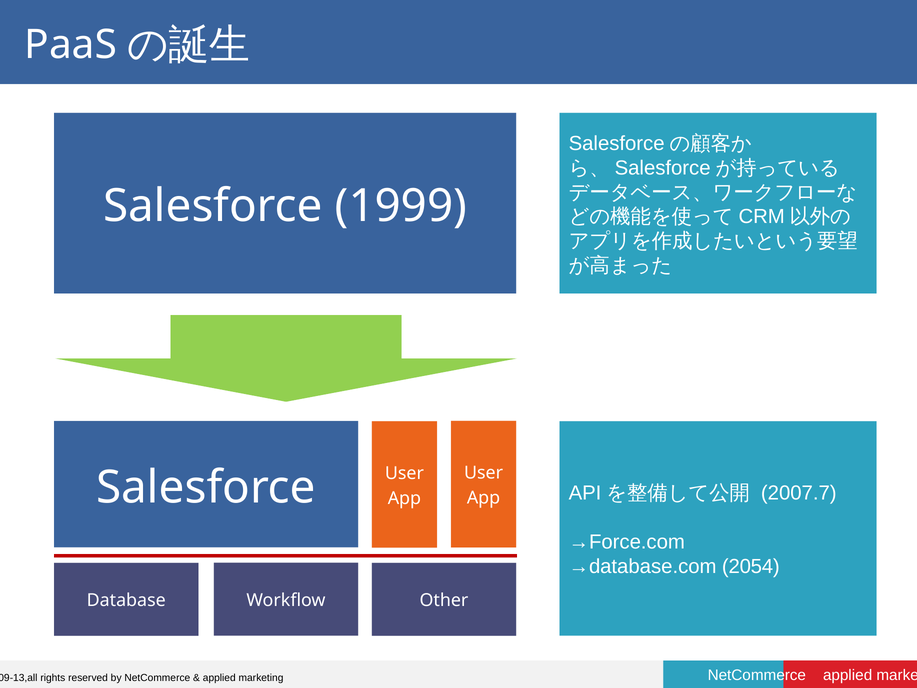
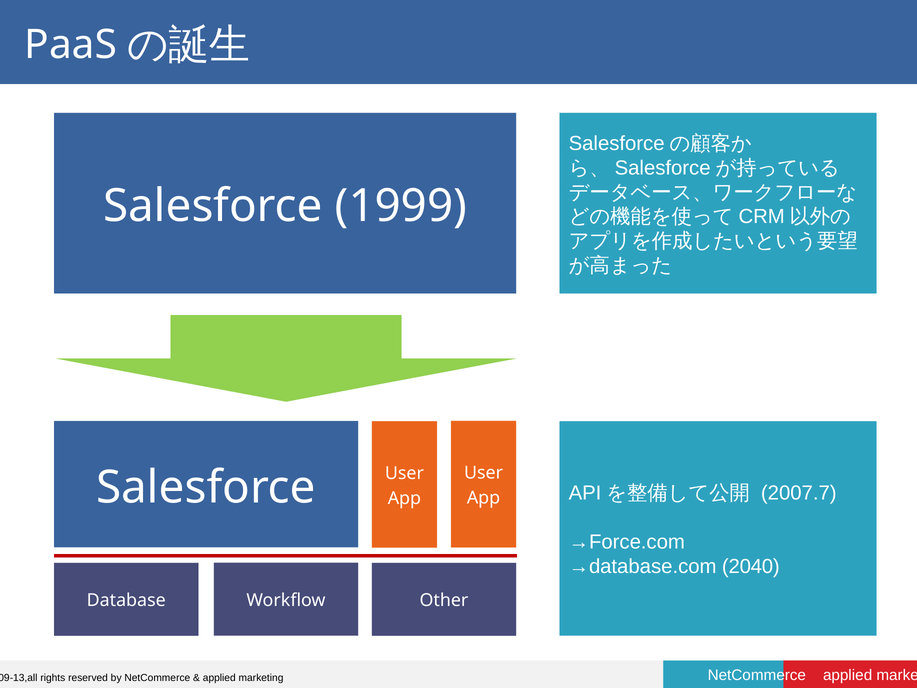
2054: 2054 -> 2040
